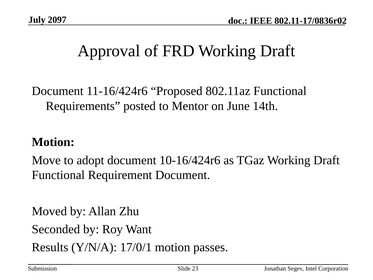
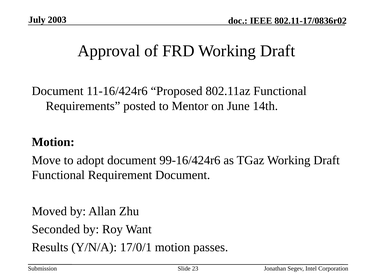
2097: 2097 -> 2003
10-16/424r6: 10-16/424r6 -> 99-16/424r6
